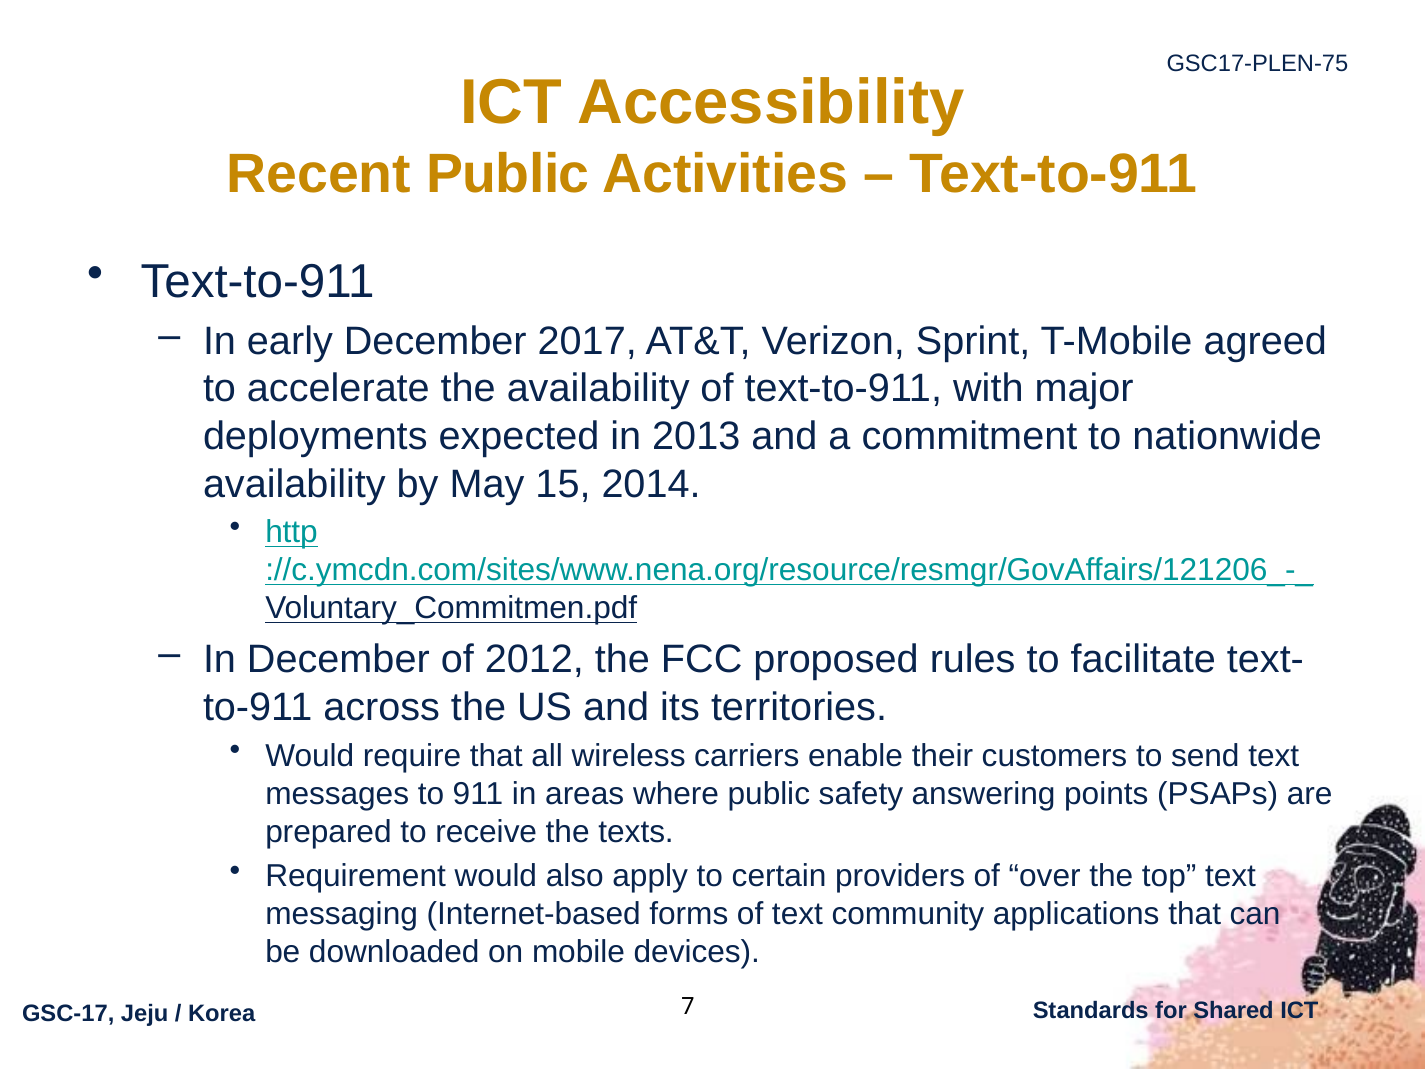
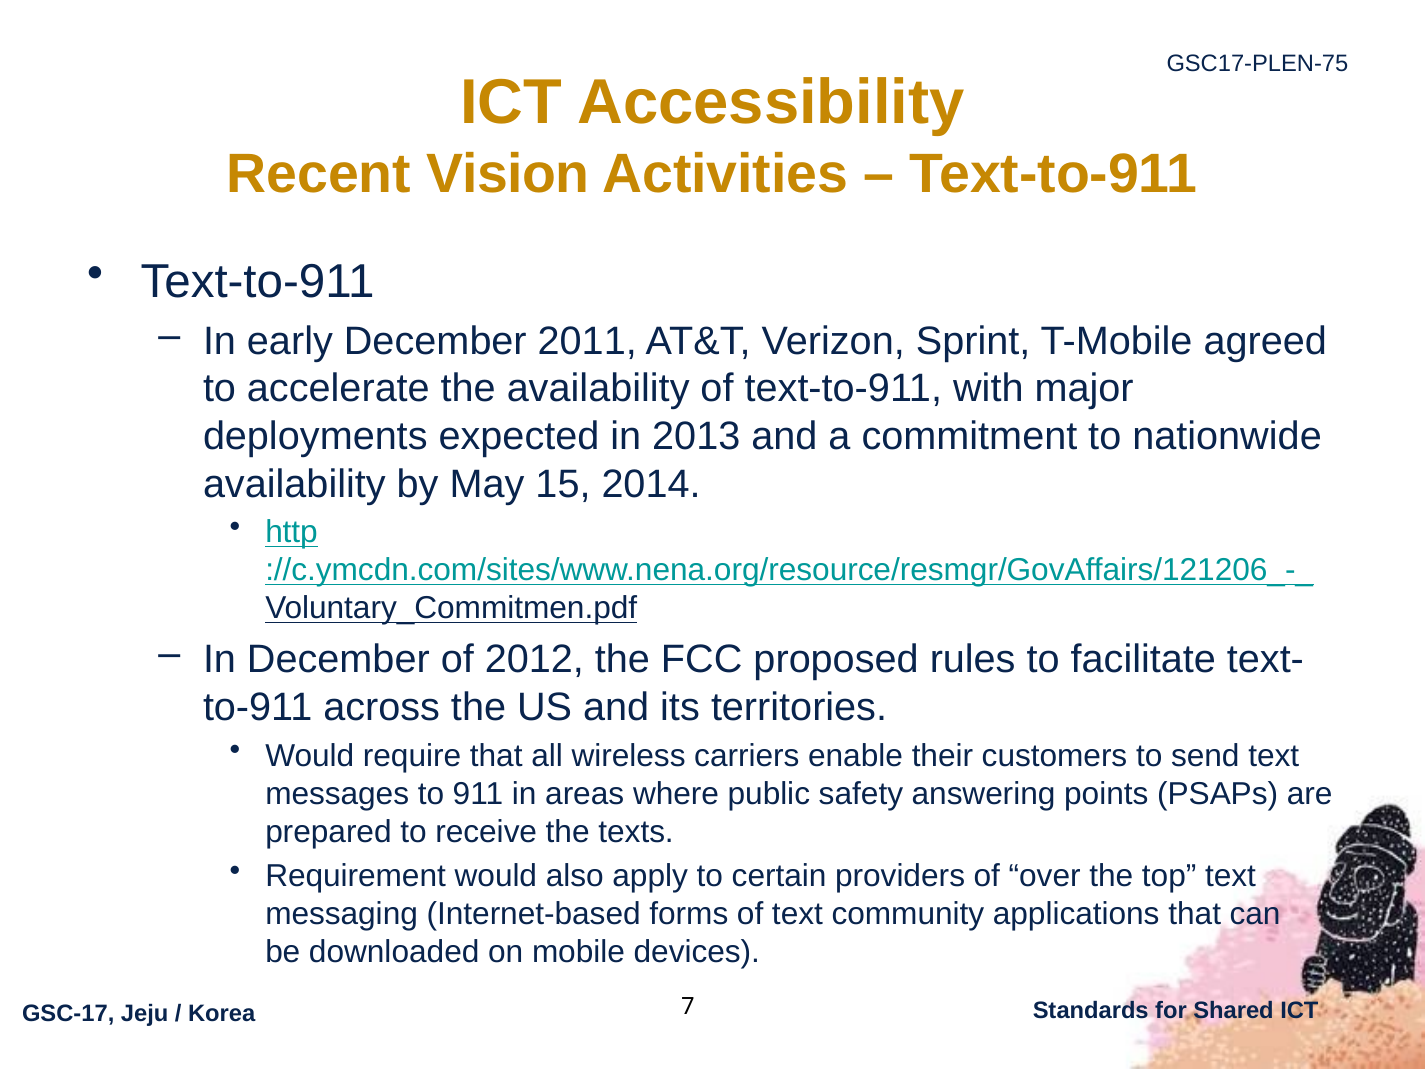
Recent Public: Public -> Vision
2017: 2017 -> 2011
